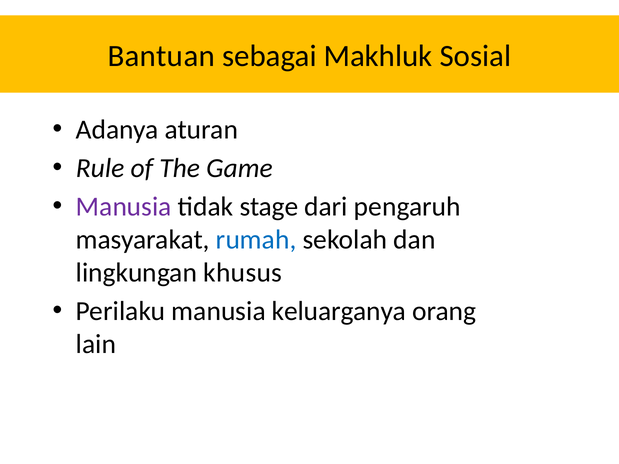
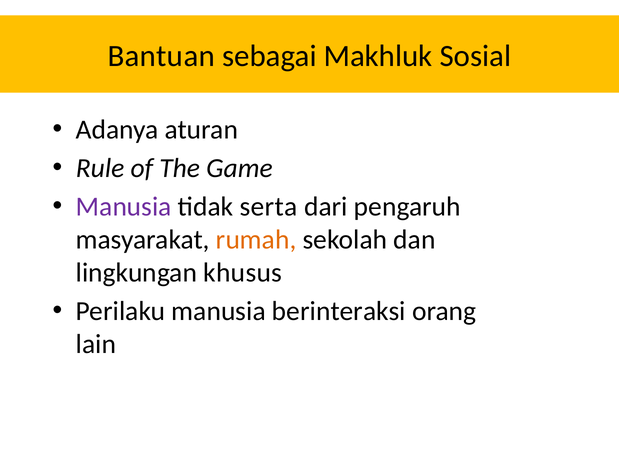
stage: stage -> serta
rumah colour: blue -> orange
keluarganya: keluarganya -> berinteraksi
